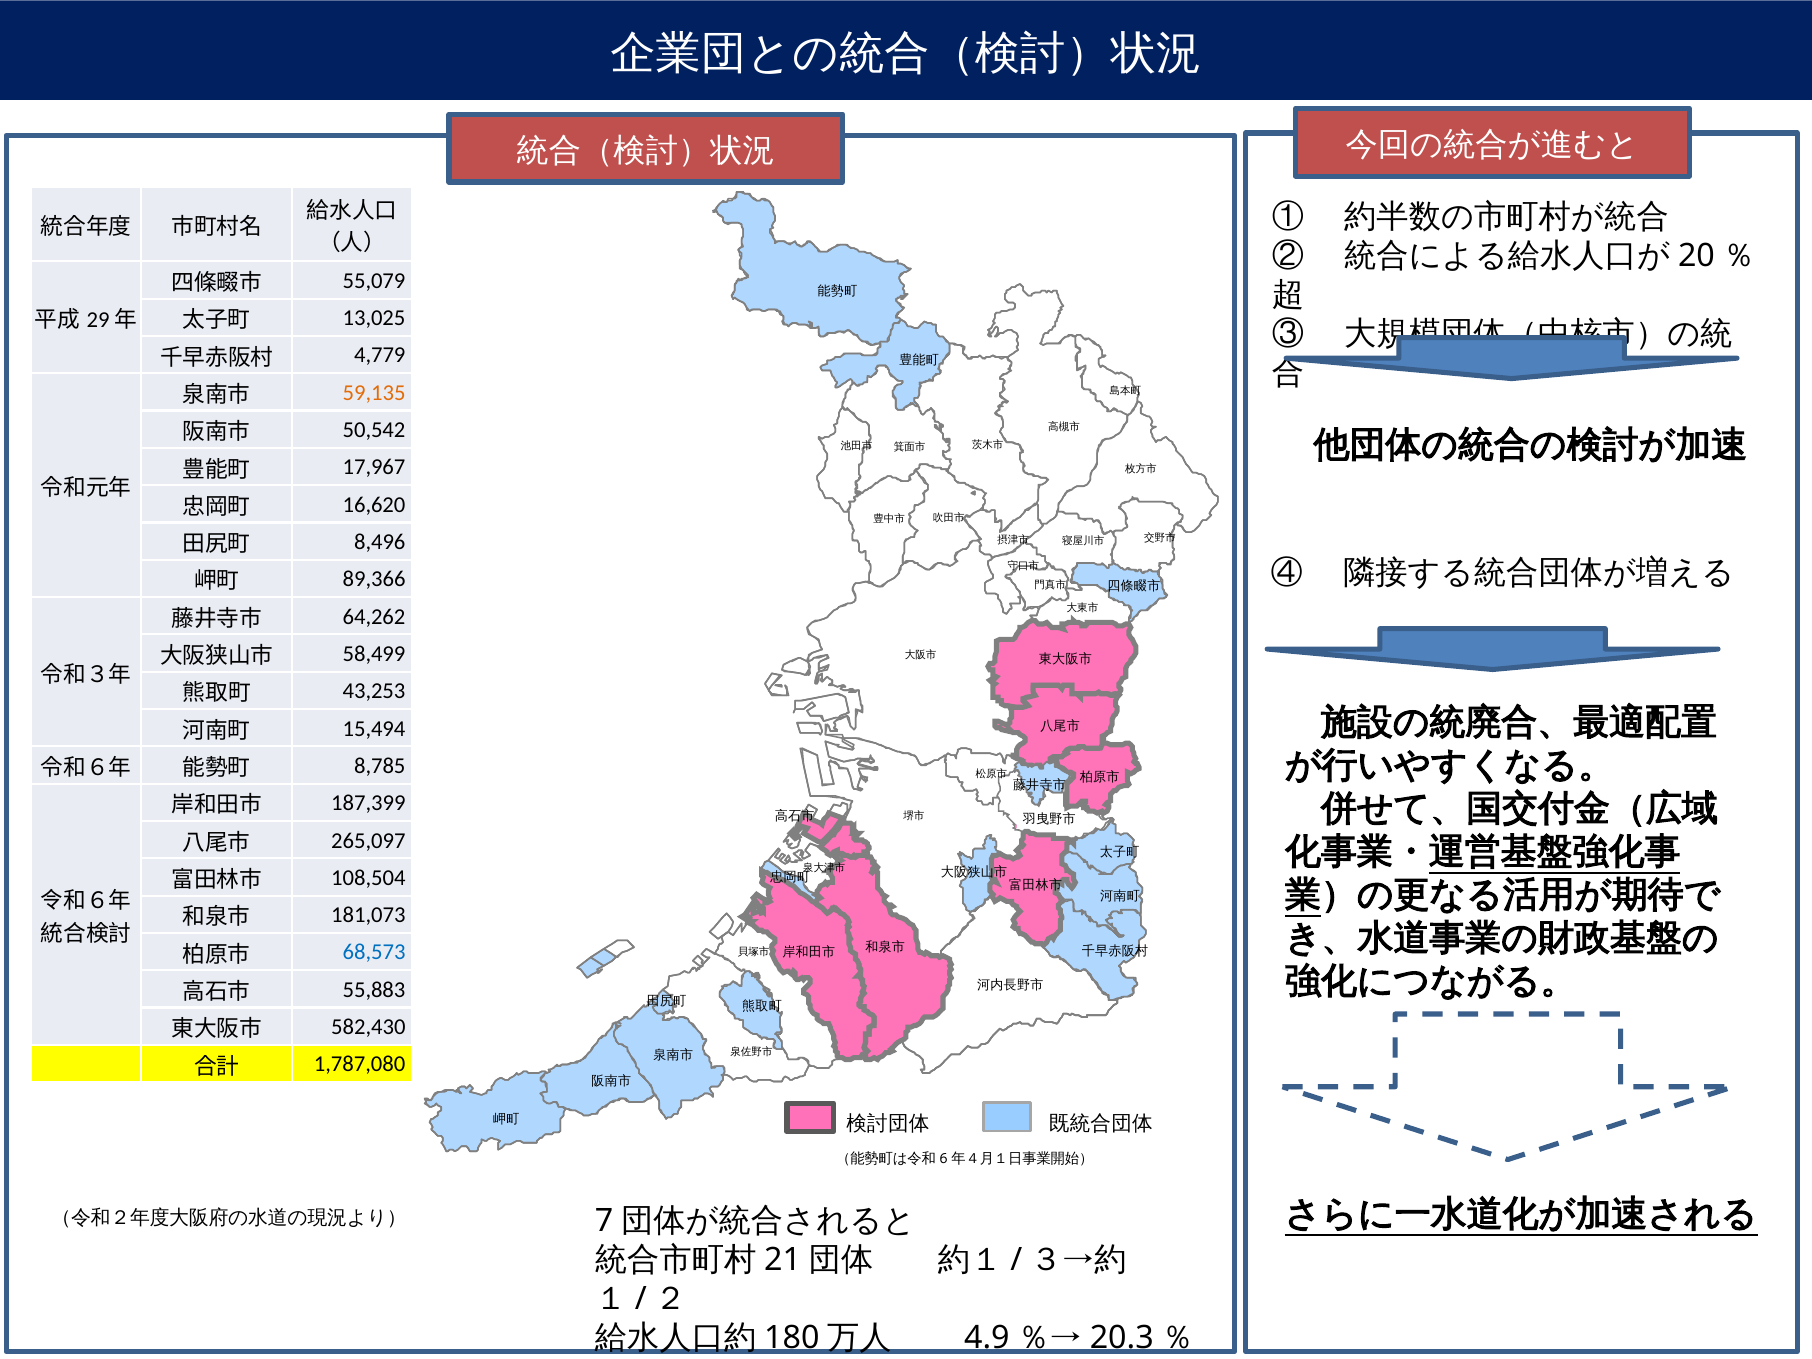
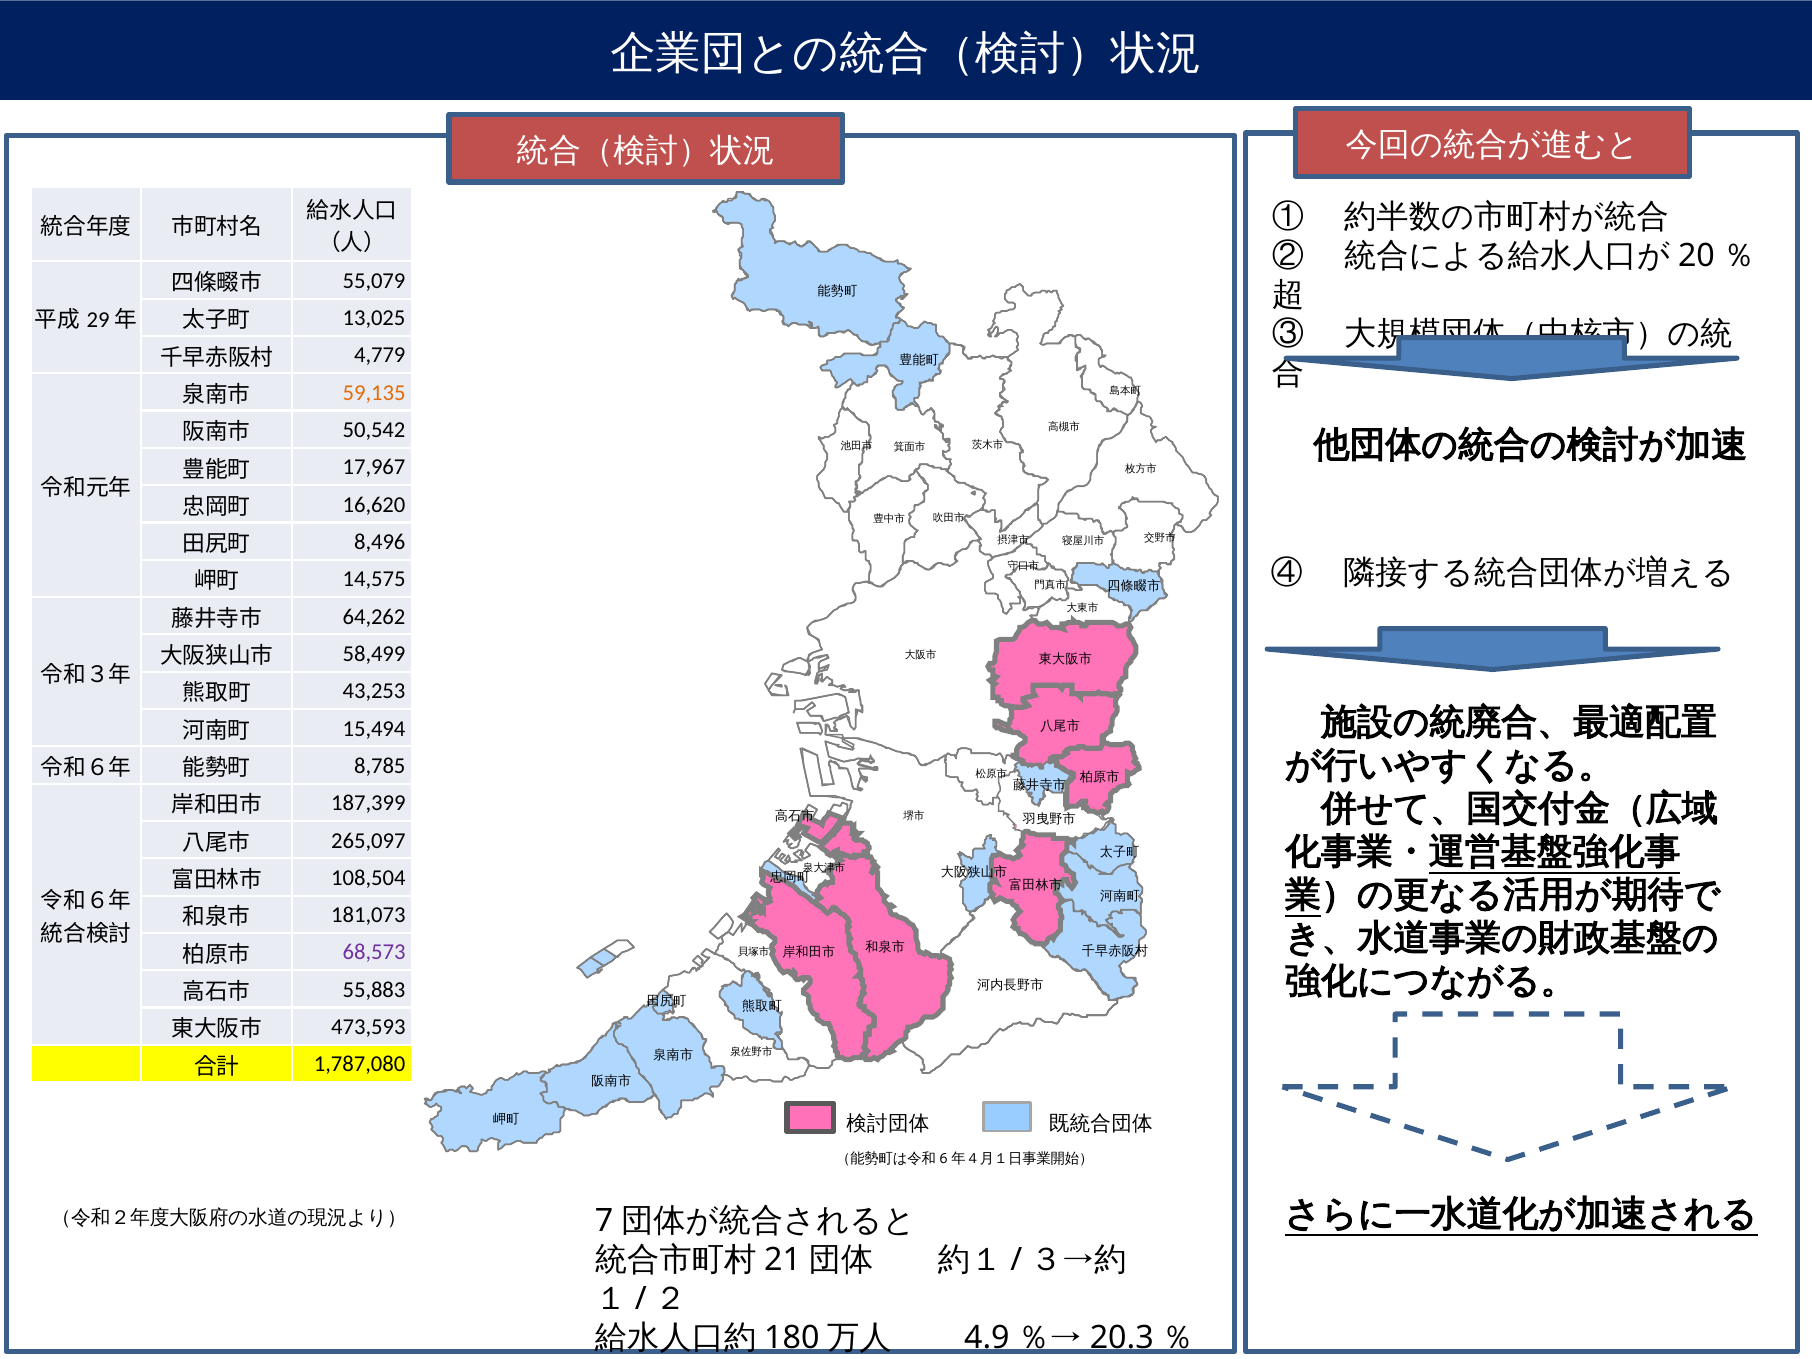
89,366: 89,366 -> 14,575
68,573 colour: blue -> purple
582,430: 582,430 -> 473,593
